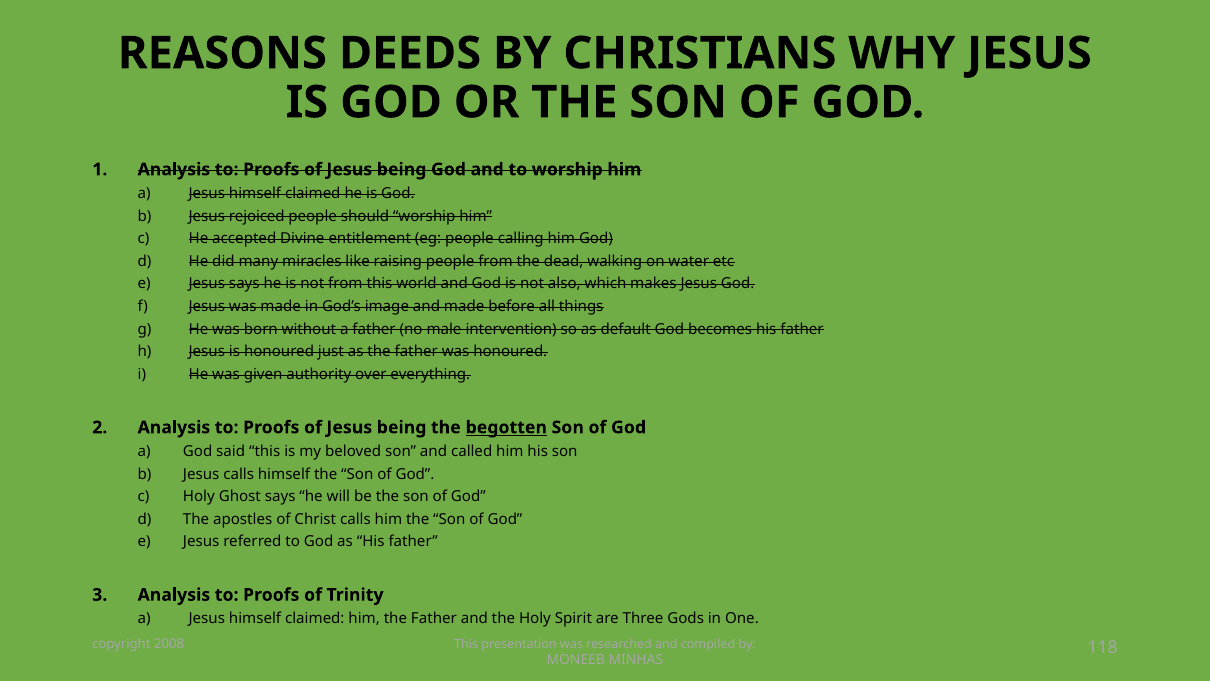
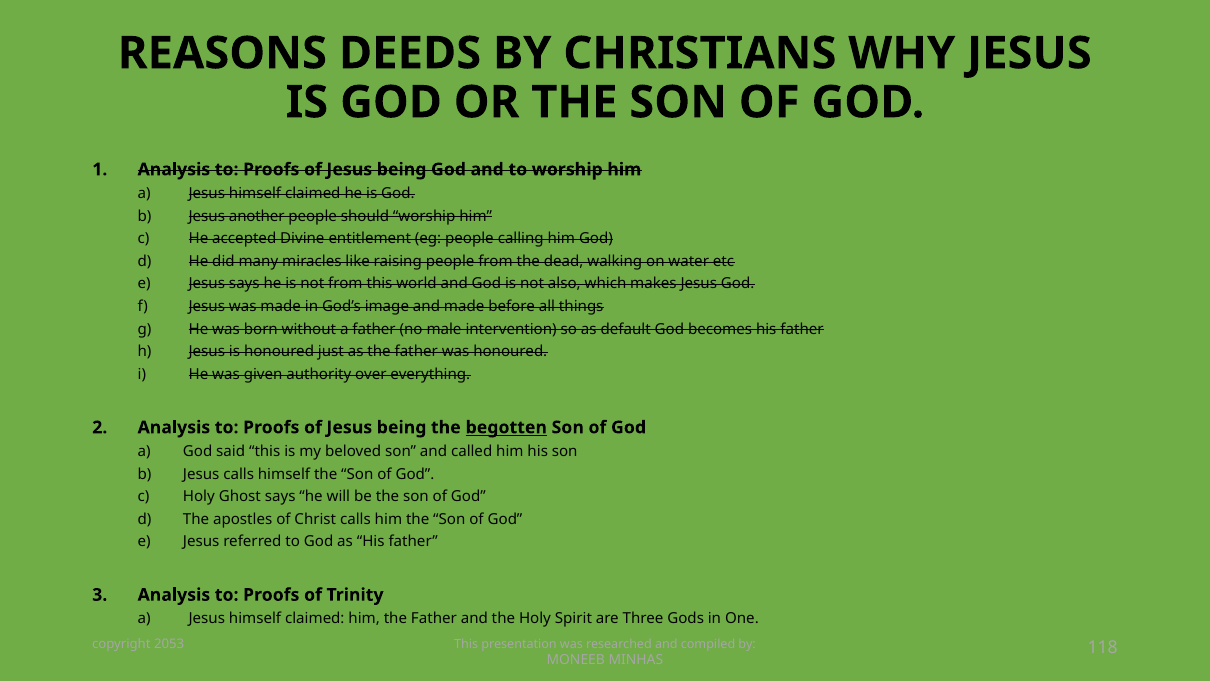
rejoiced: rejoiced -> another
2008: 2008 -> 2053
